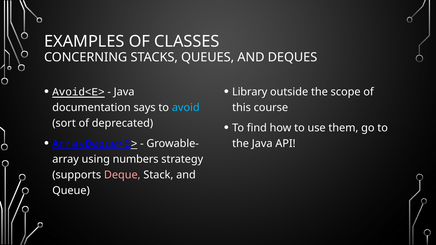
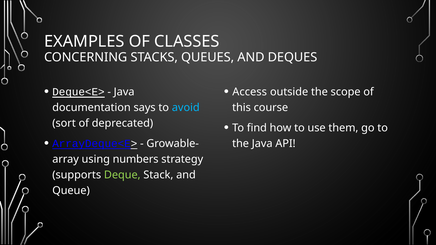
Avoid<E>: Avoid<E> -> Deque<E>
Library: Library -> Access
Deque colour: pink -> light green
